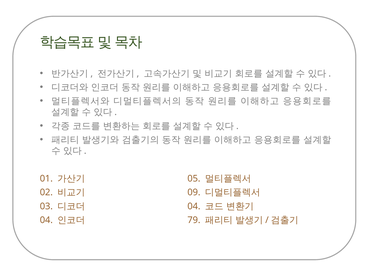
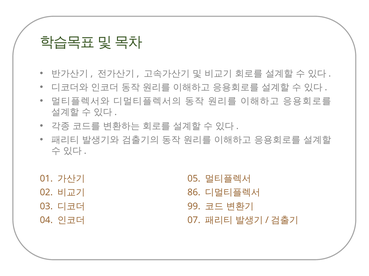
09: 09 -> 86
04 at (194, 207): 04 -> 99
79: 79 -> 07
